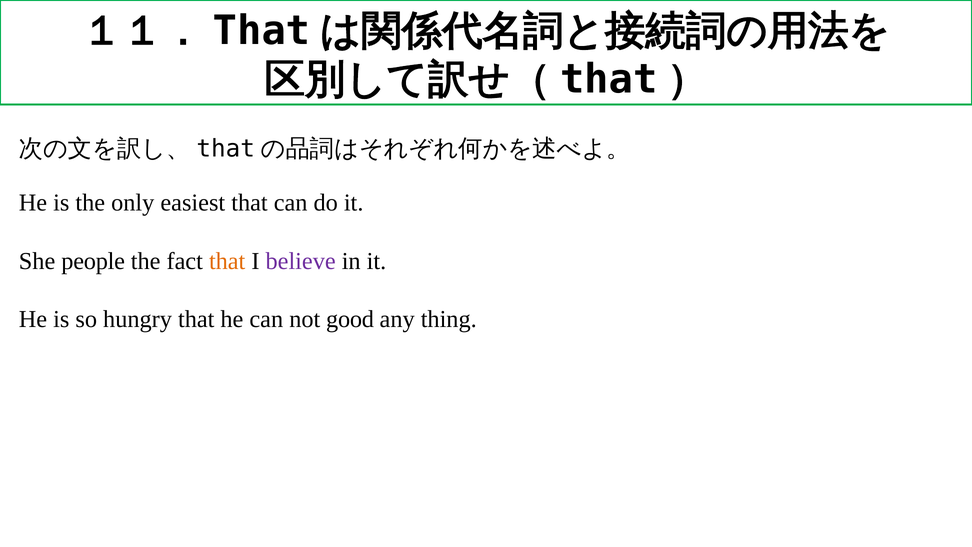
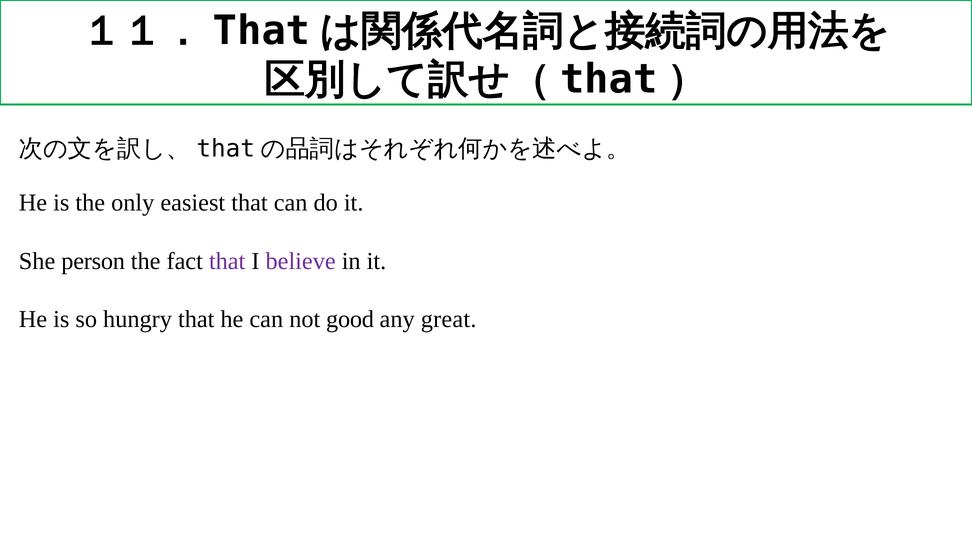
people: people -> person
that at (227, 261) colour: orange -> purple
thing: thing -> great
